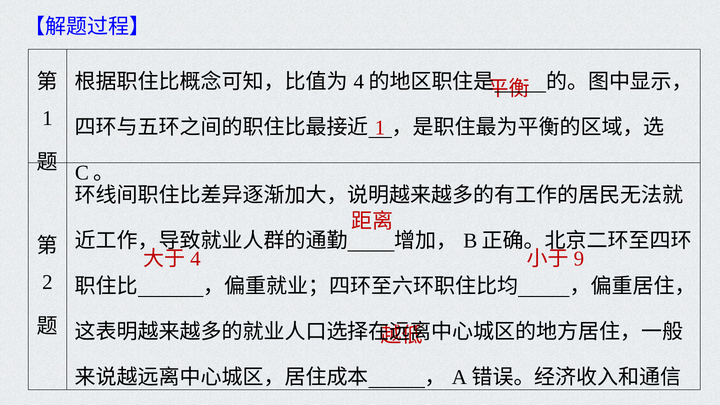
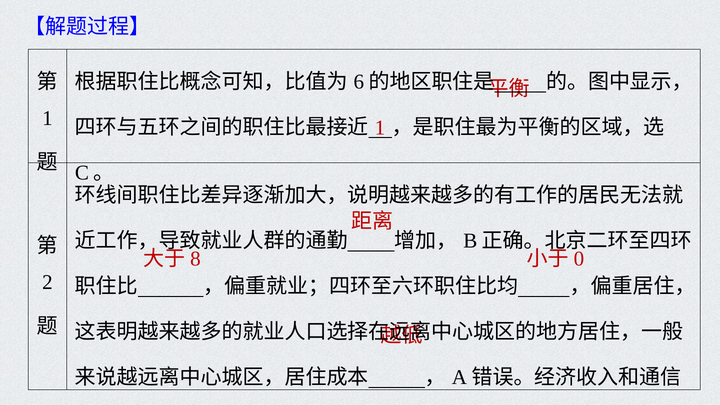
4 at (359, 82): 4 -> 6
4 at (195, 259): 4 -> 8
9: 9 -> 0
